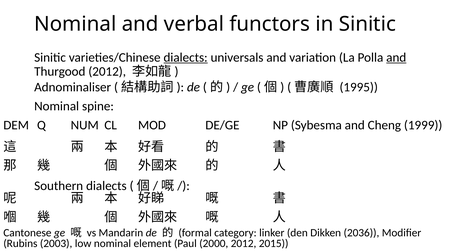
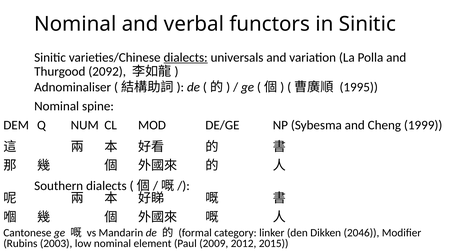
and at (396, 57) underline: present -> none
Thurgood 2012: 2012 -> 2092
2036: 2036 -> 2046
2000: 2000 -> 2009
